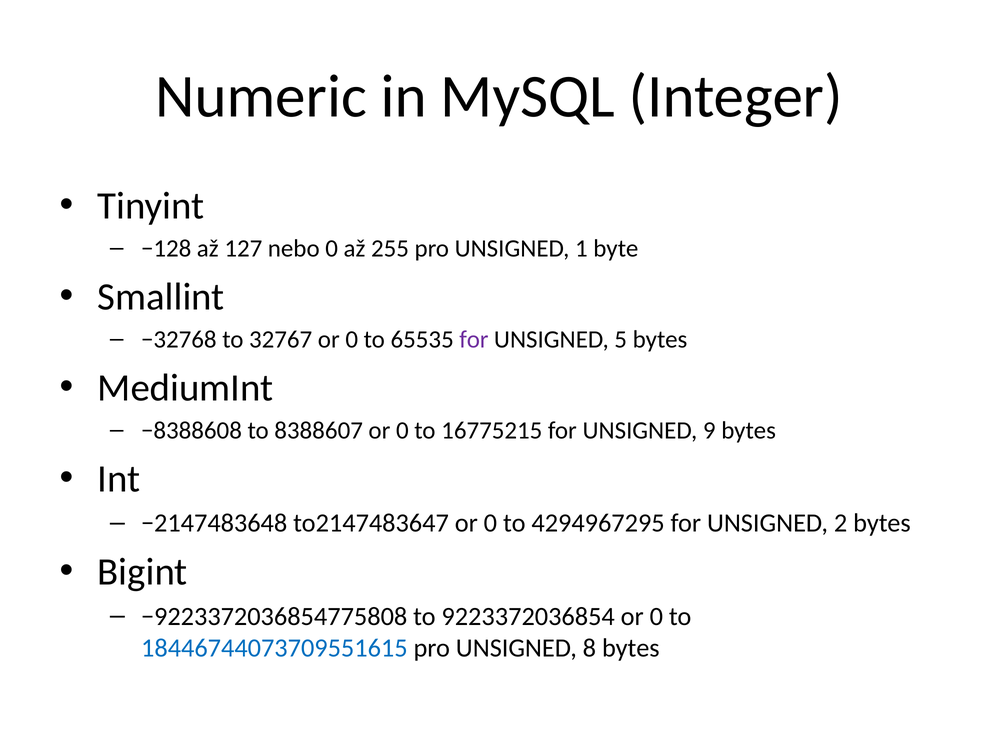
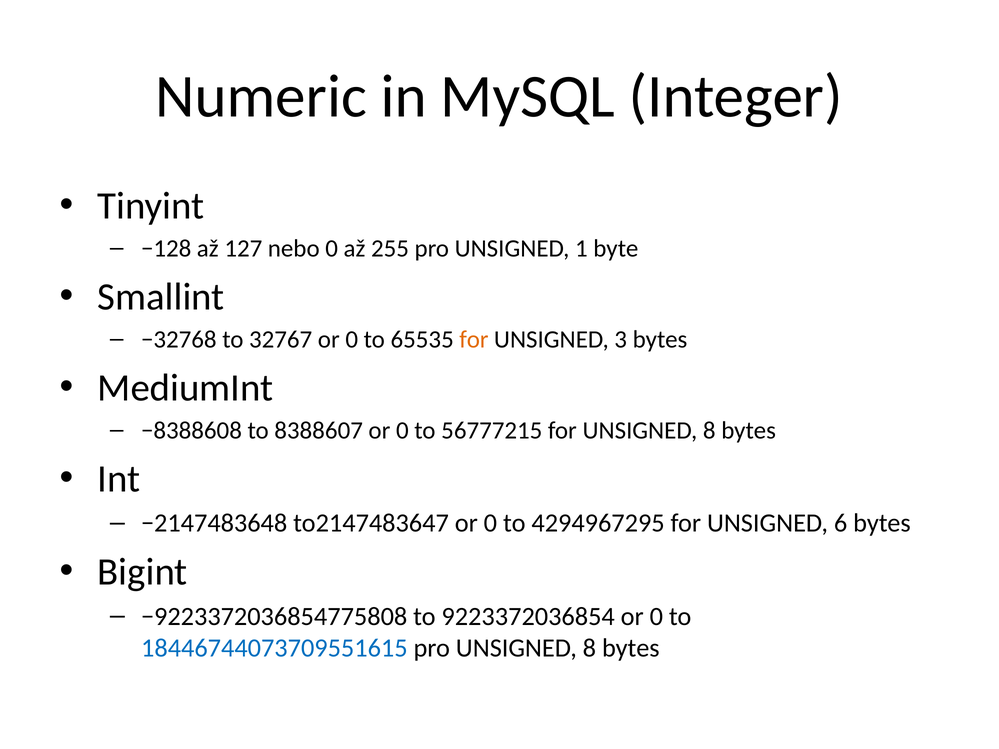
for at (474, 340) colour: purple -> orange
5: 5 -> 3
16775215: 16775215 -> 56777215
for UNSIGNED 9: 9 -> 8
2: 2 -> 6
